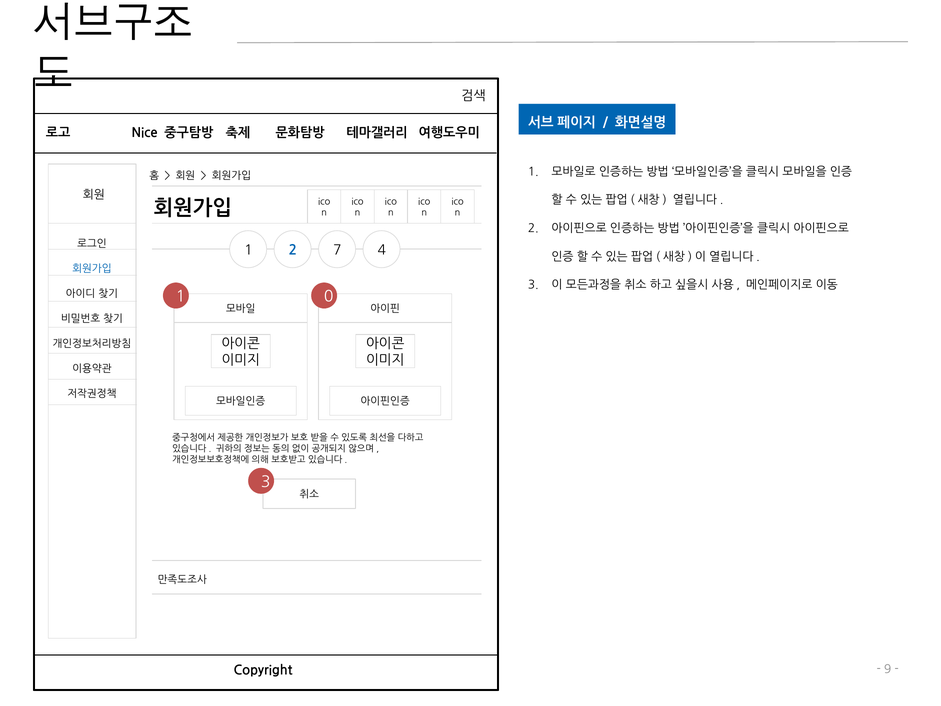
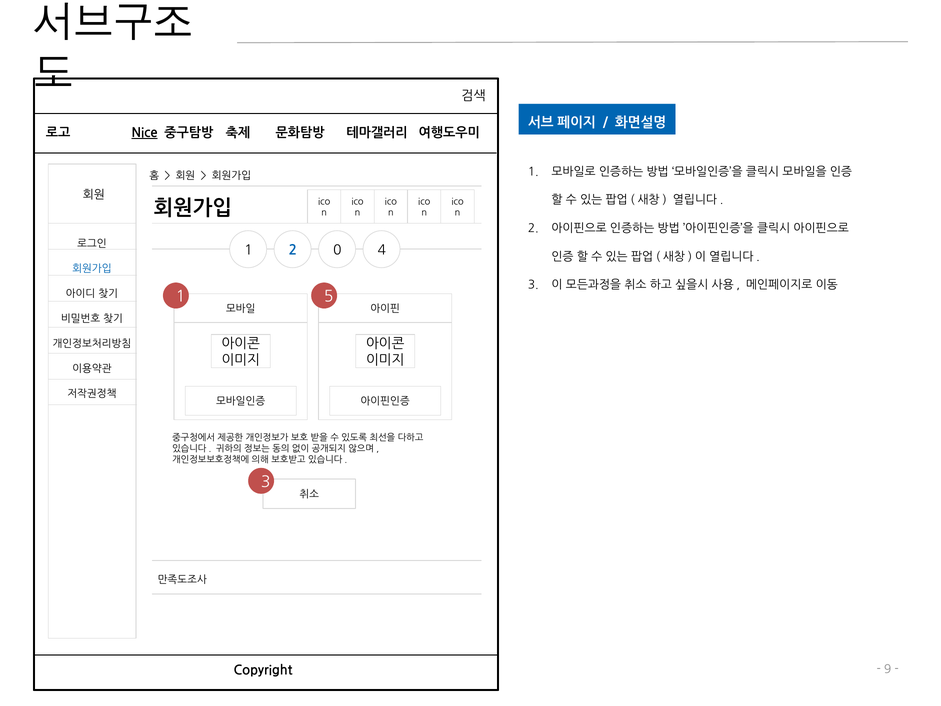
Nice underline: none -> present
7: 7 -> 0
0: 0 -> 5
